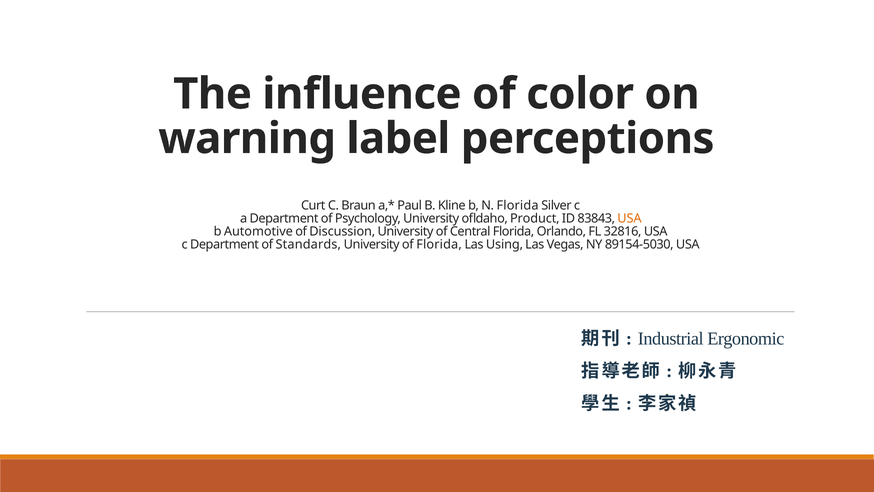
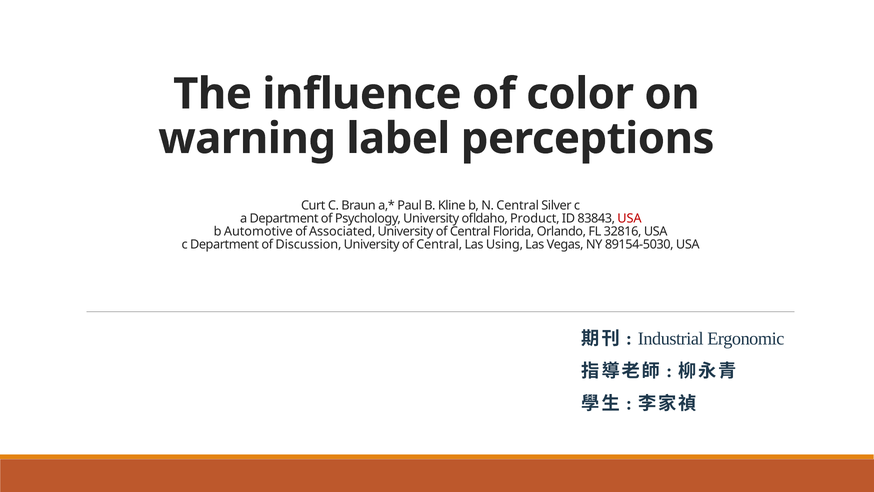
N Florida: Florida -> Central
USA at (629, 218) colour: orange -> red
Discussion: Discussion -> Associated
Standards: Standards -> Discussion
Florida at (439, 244): Florida -> Central
